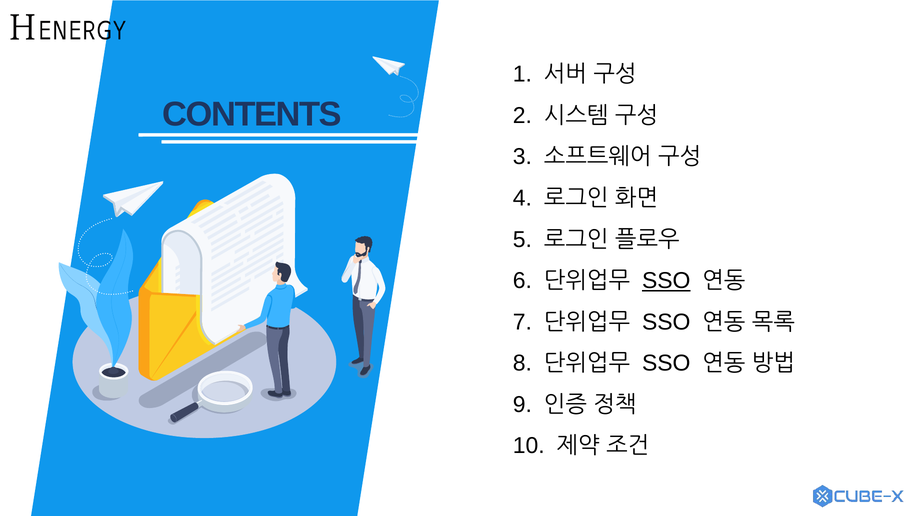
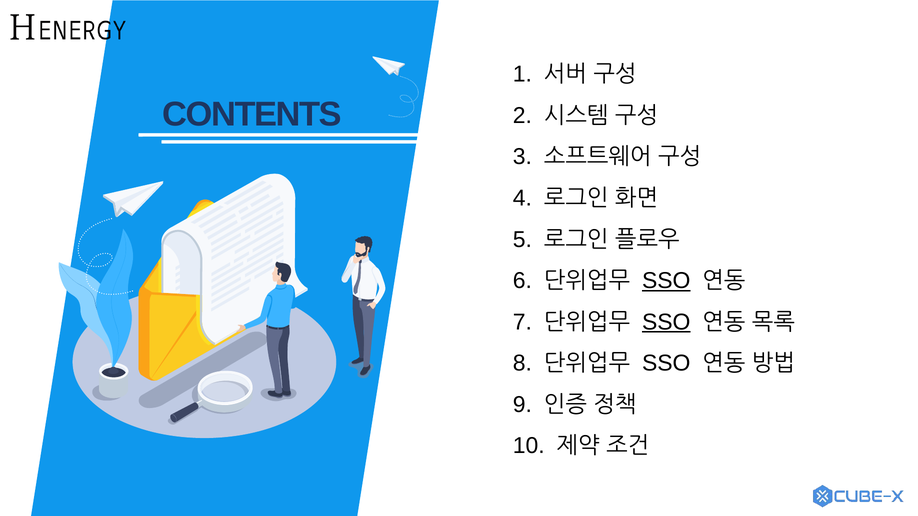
SSO at (666, 322) underline: none -> present
